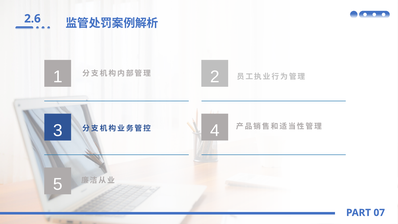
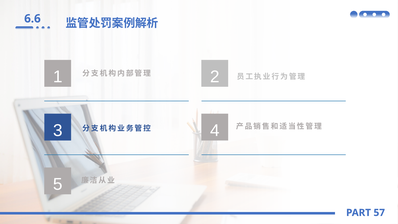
2.6: 2.6 -> 6.6
07: 07 -> 57
